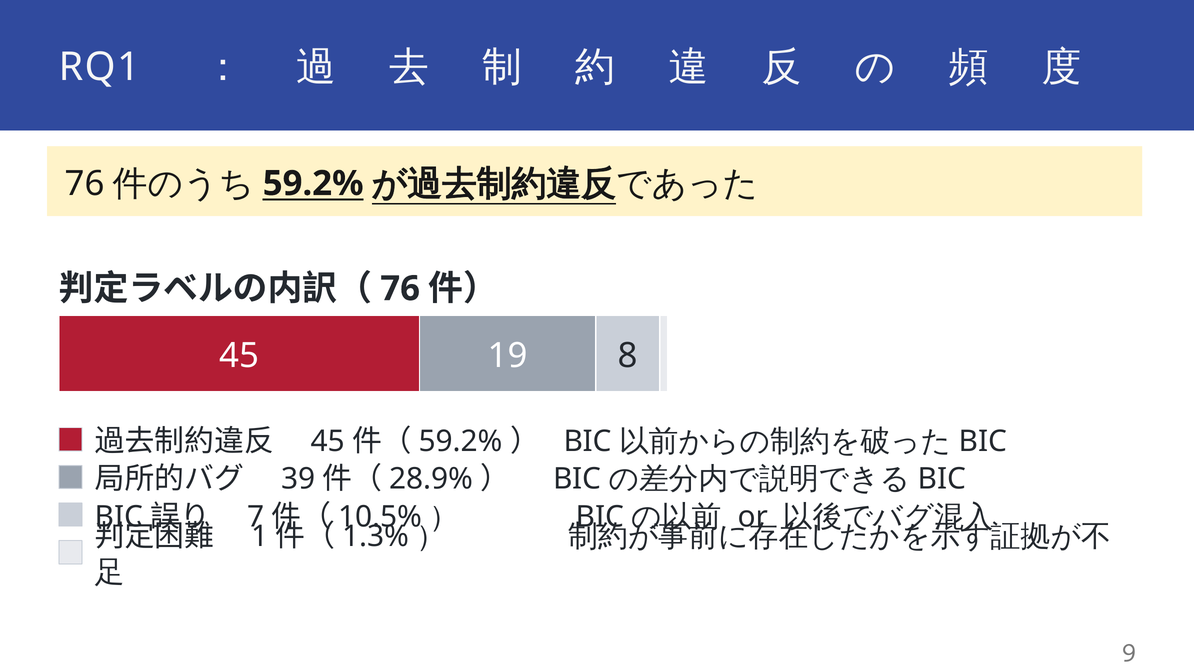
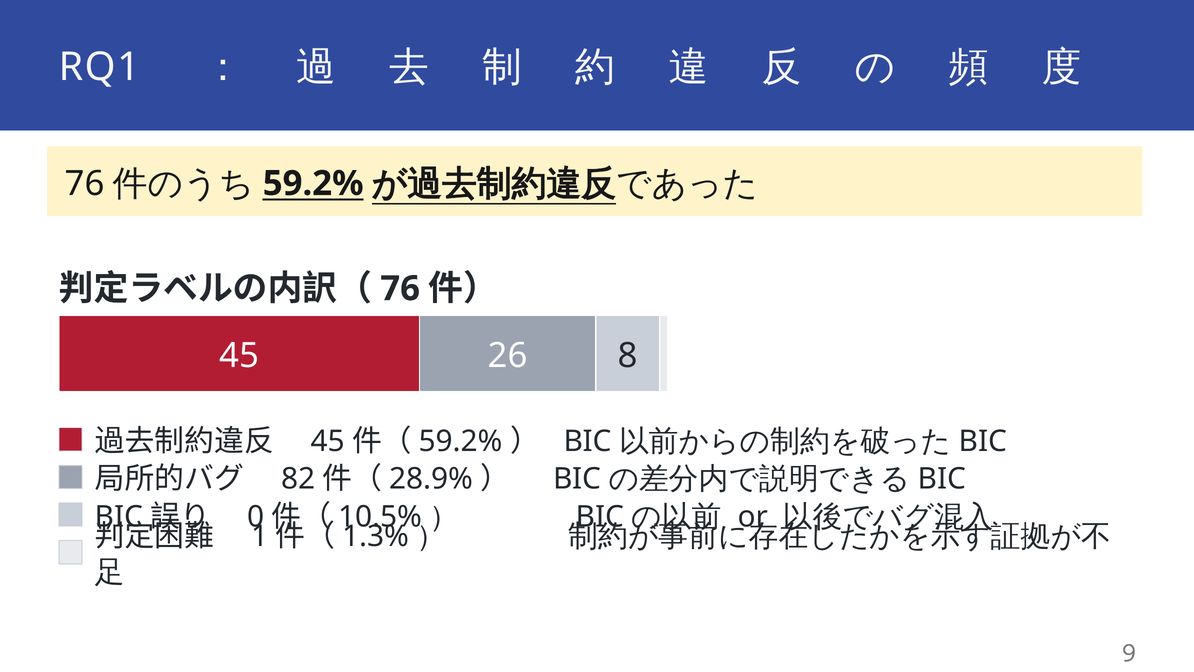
19: 19 -> 26
39: 39 -> 82
7: 7 -> 0
